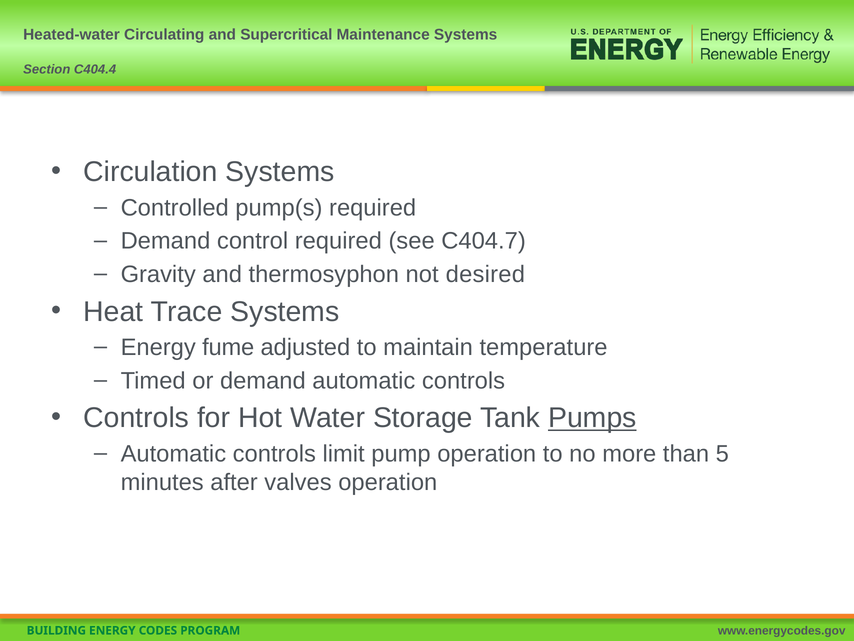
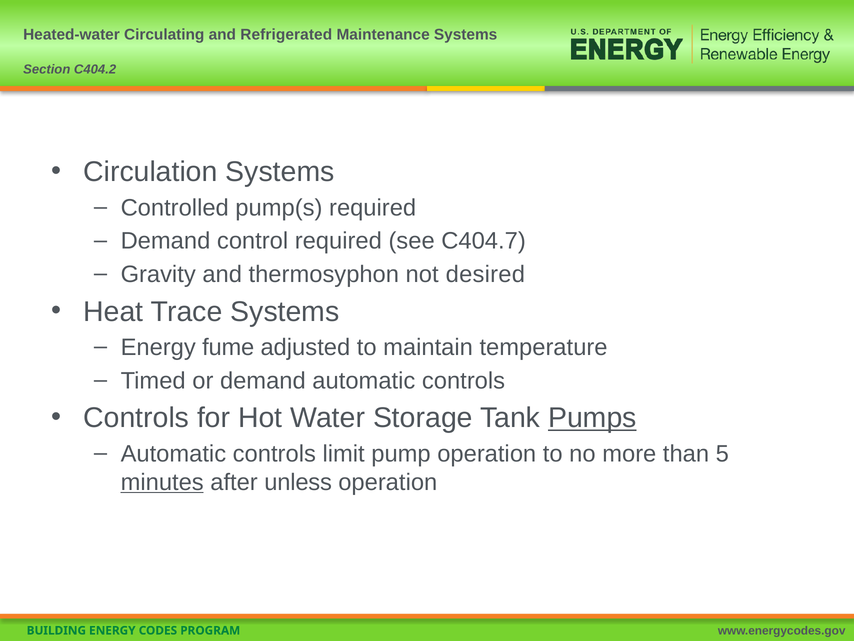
Supercritical: Supercritical -> Refrigerated
C404.4: C404.4 -> C404.2
minutes underline: none -> present
valves: valves -> unless
